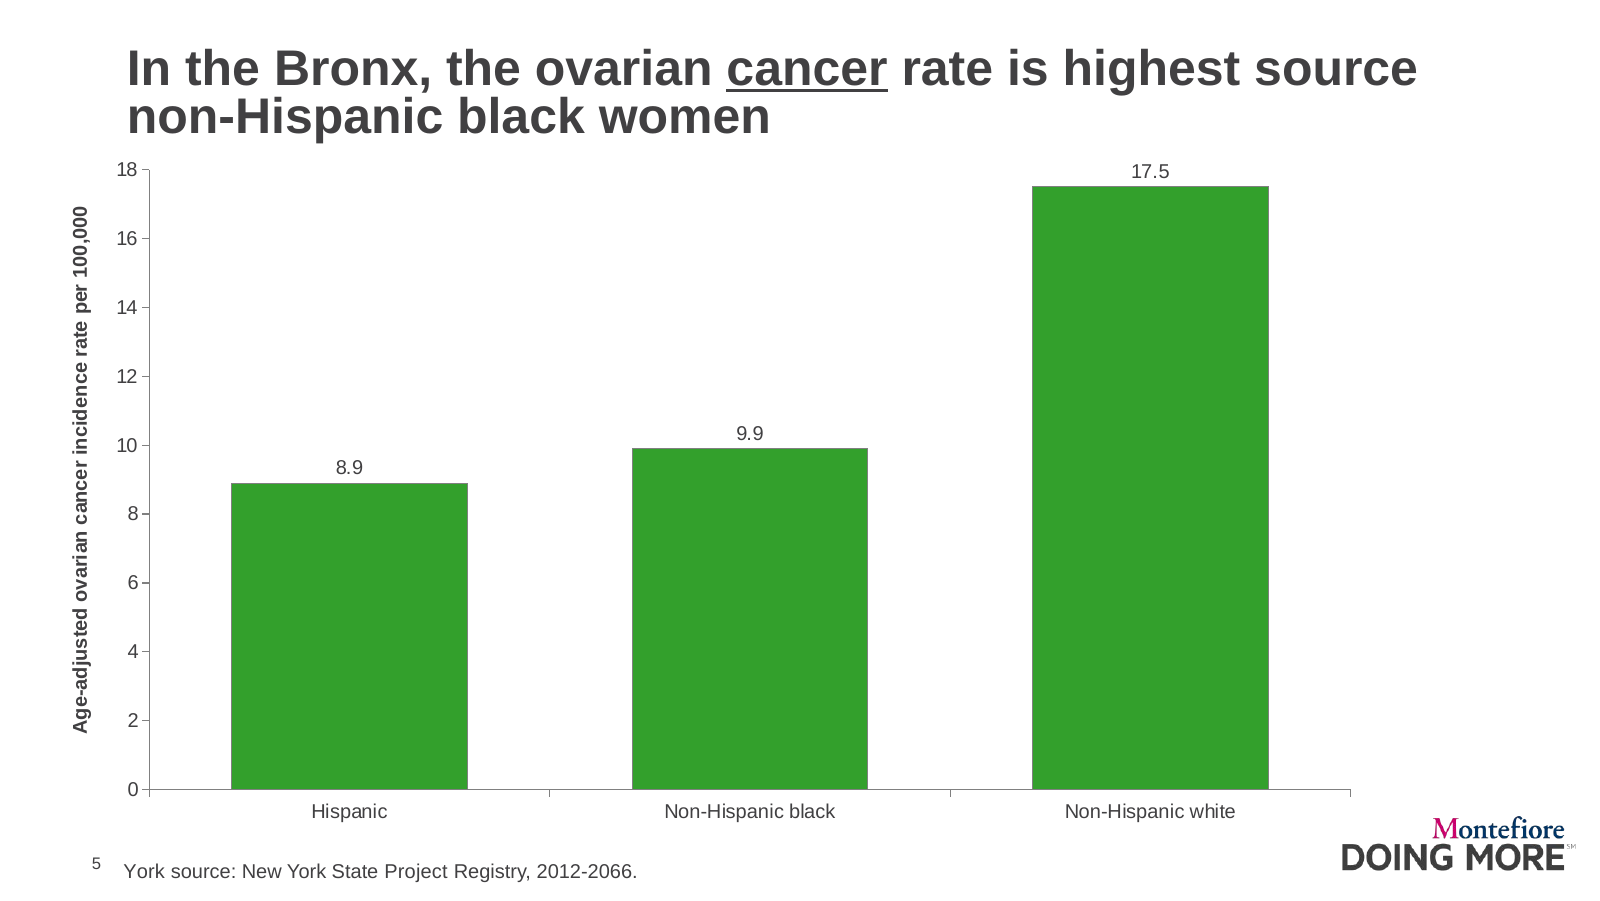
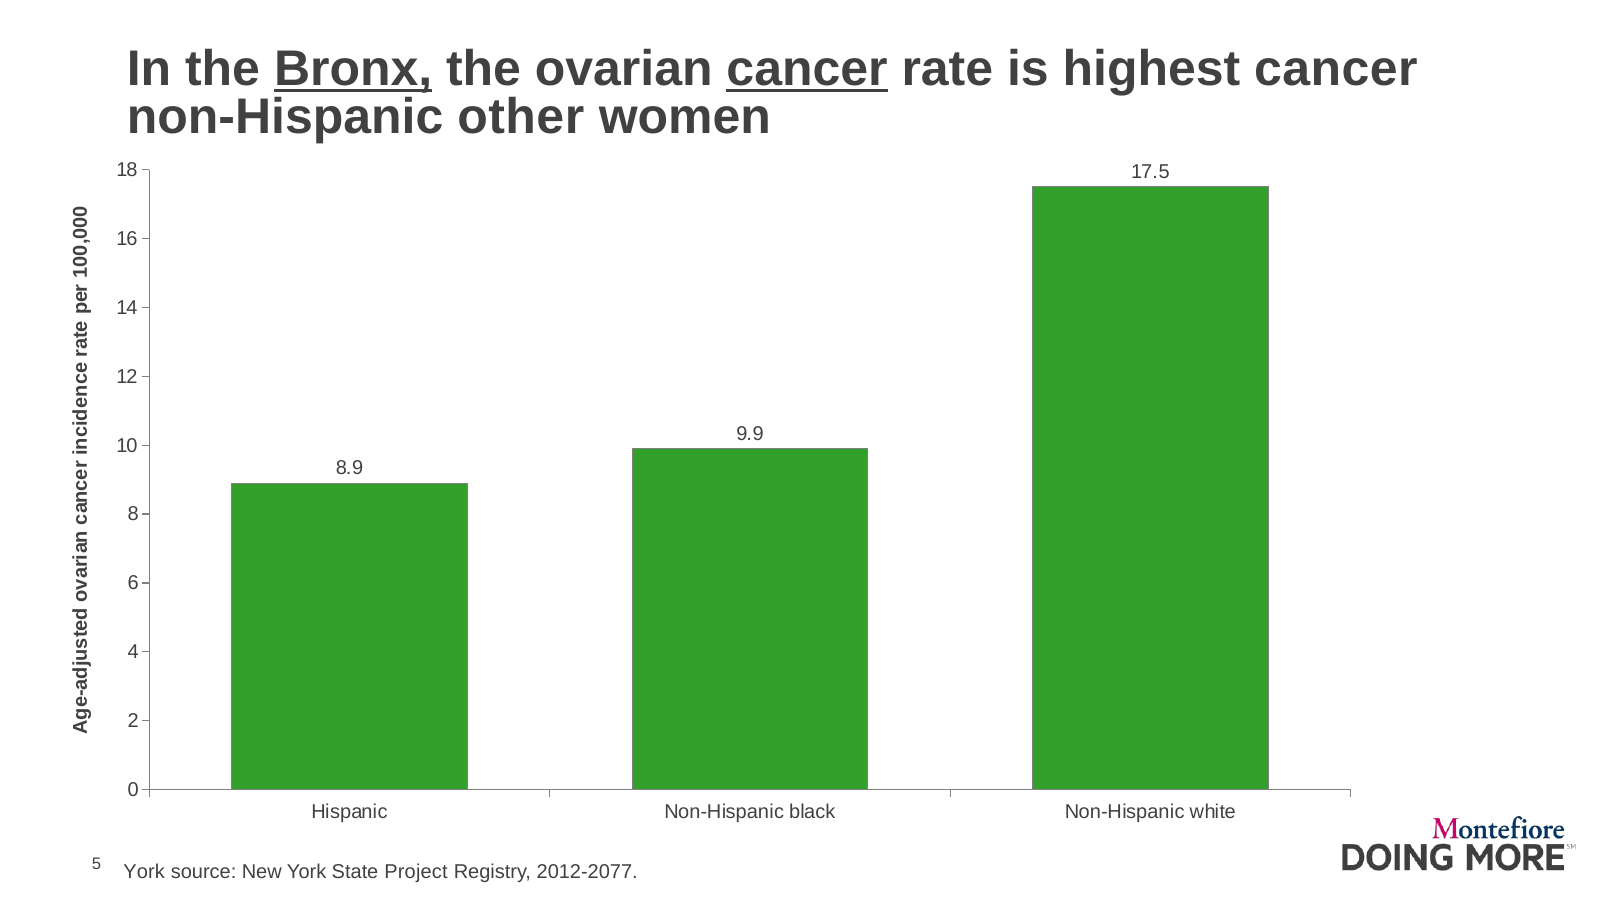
Bronx underline: none -> present
highest source: source -> cancer
black at (521, 117): black -> other
2012-2066: 2012-2066 -> 2012-2077
